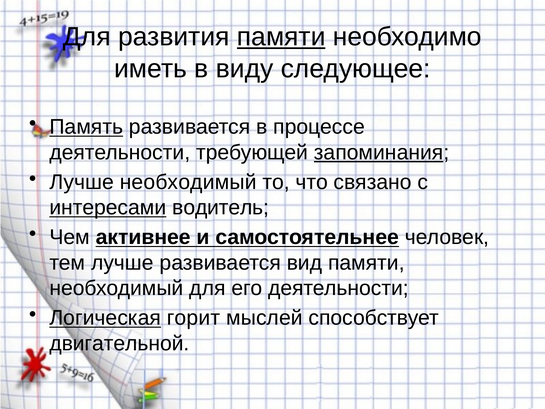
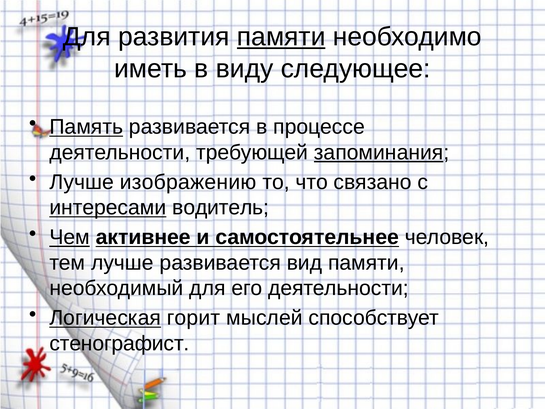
Лучше необходимый: необходимый -> изображению
Чем underline: none -> present
двигательной: двигательной -> стенографист
